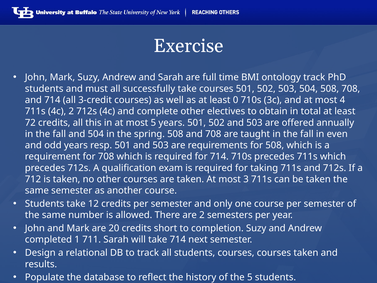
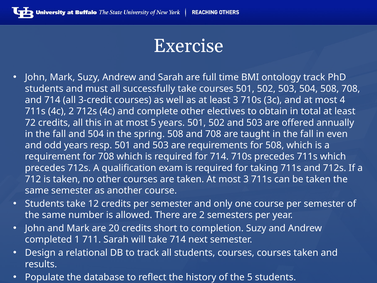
least 0: 0 -> 3
